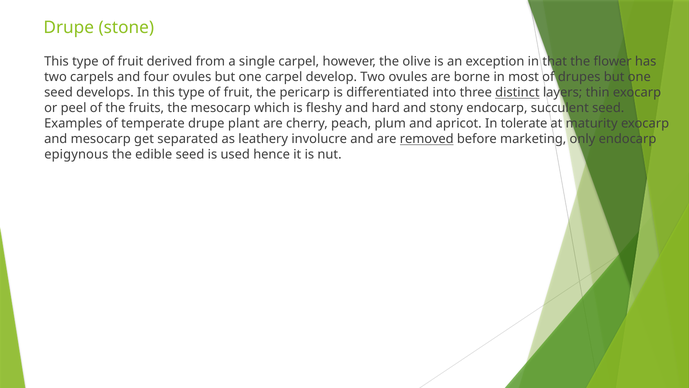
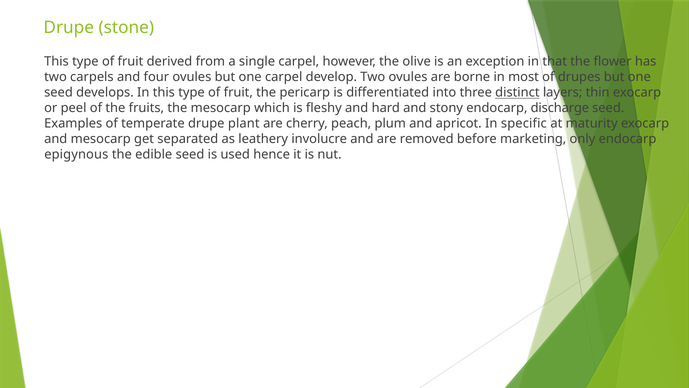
succulent: succulent -> discharge
tolerate: tolerate -> specific
removed underline: present -> none
